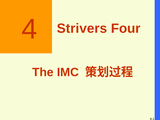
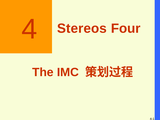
Strivers: Strivers -> Stereos
